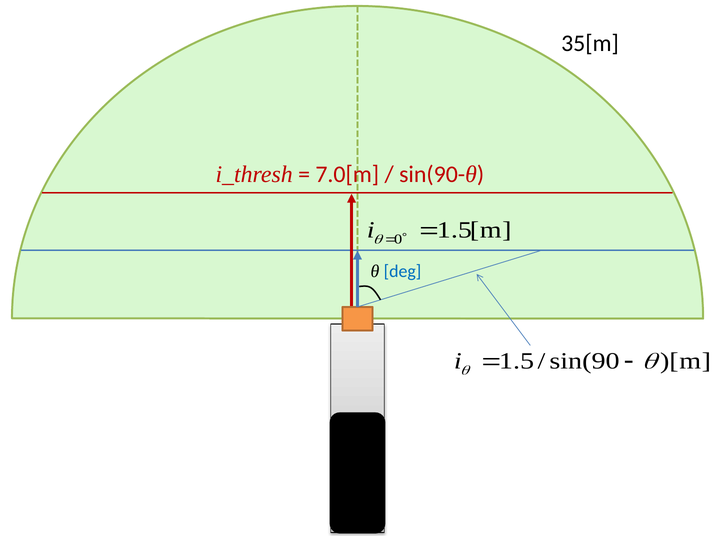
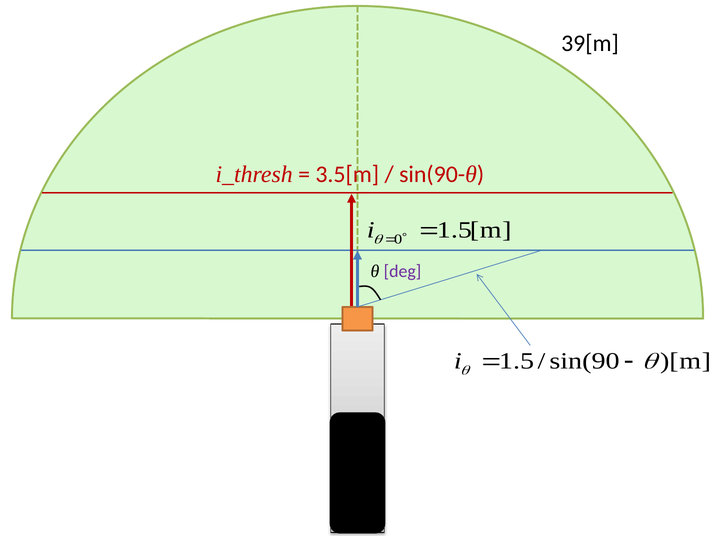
35[m: 35[m -> 39[m
7.0[m: 7.0[m -> 3.5[m
deg colour: blue -> purple
